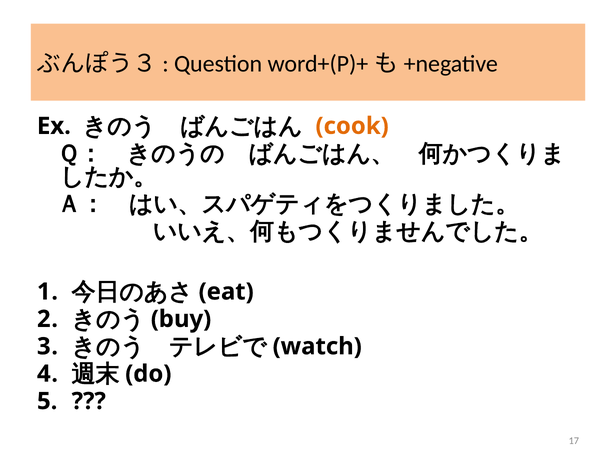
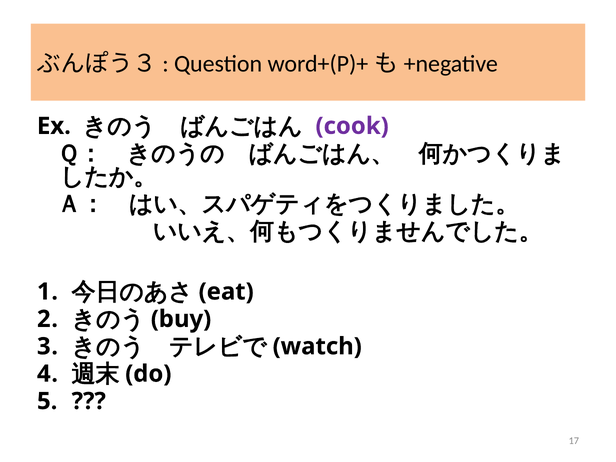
cook colour: orange -> purple
